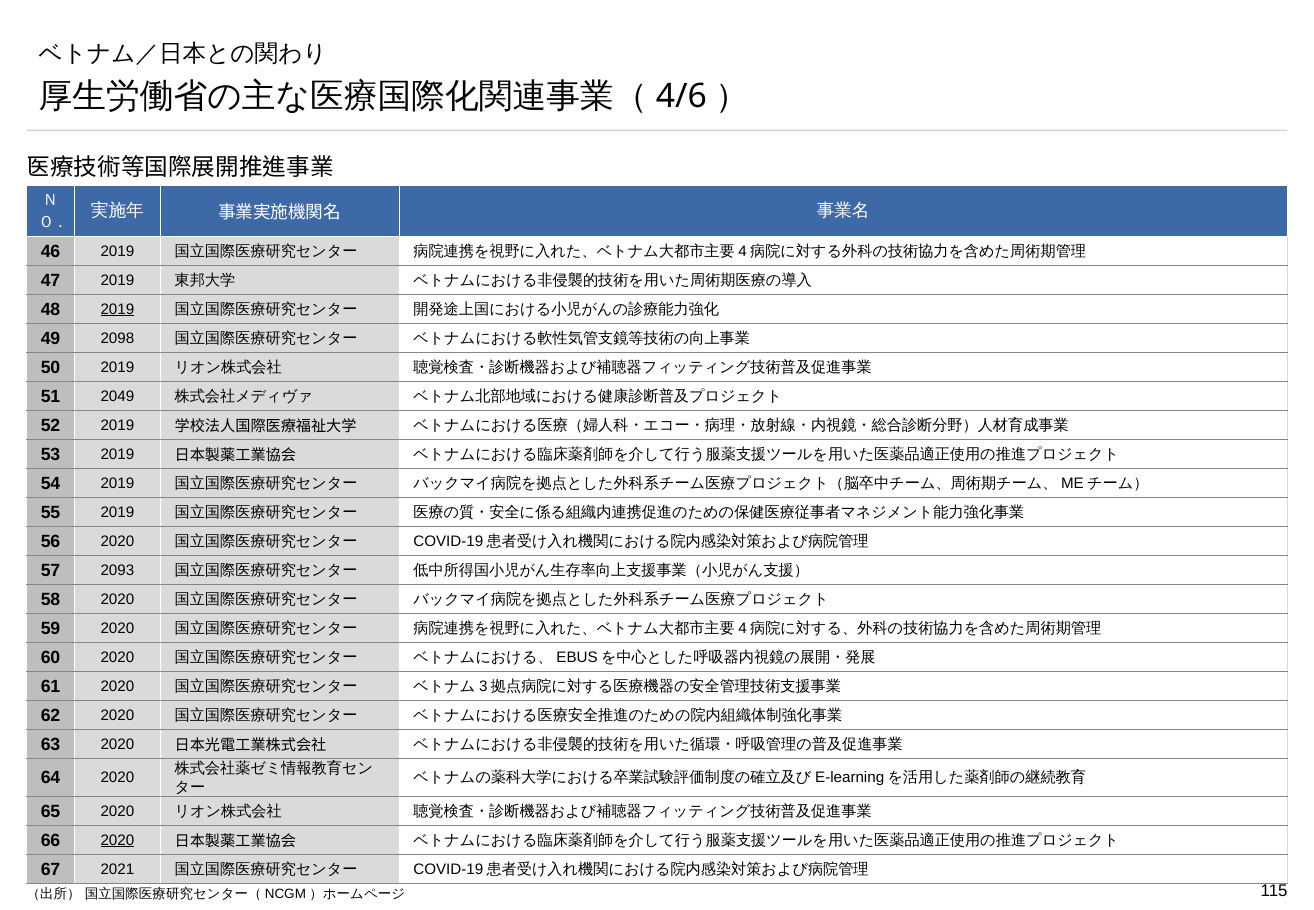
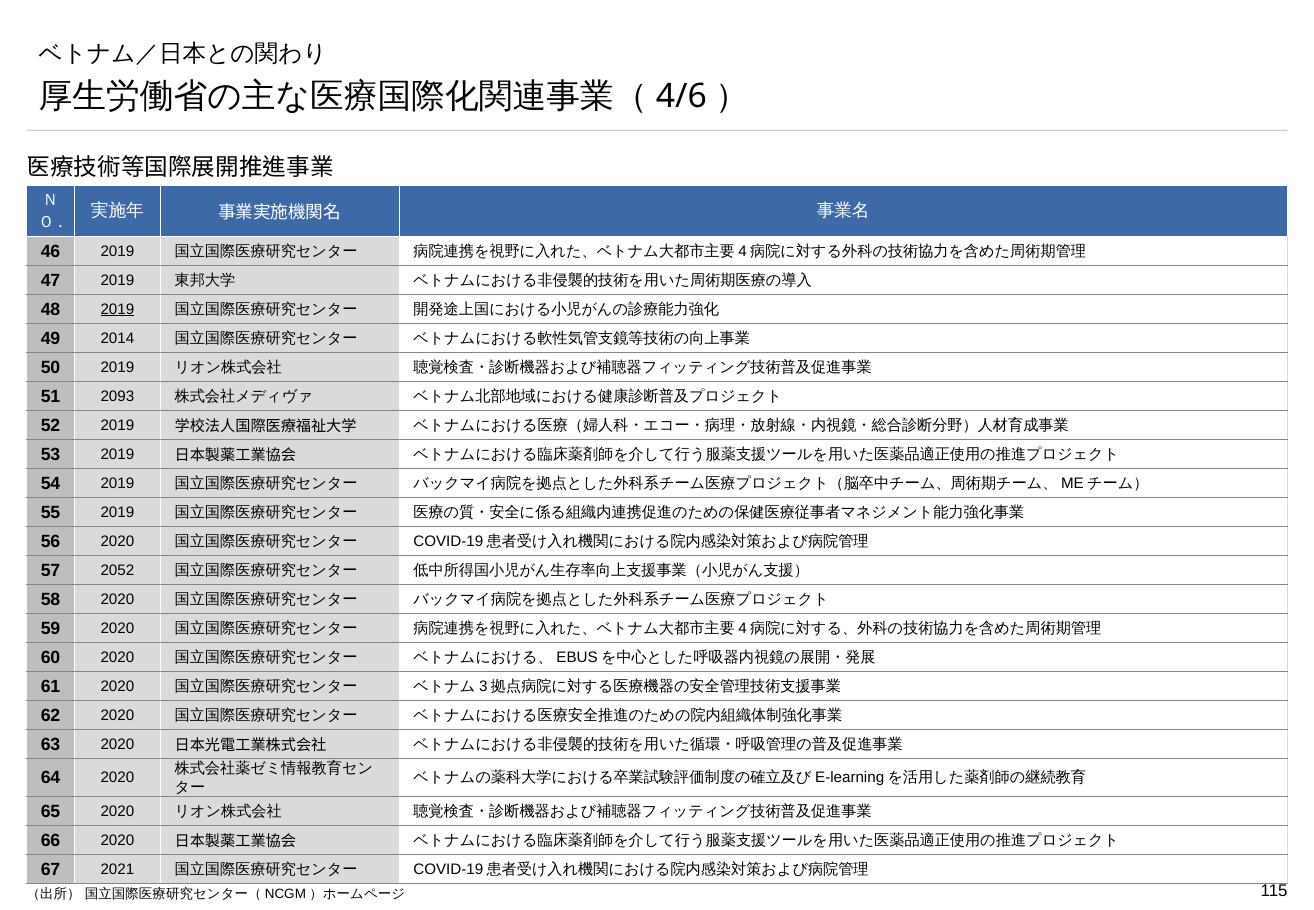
2098: 2098 -> 2014
2049: 2049 -> 2093
2093: 2093 -> 2052
2020 at (117, 840) underline: present -> none
